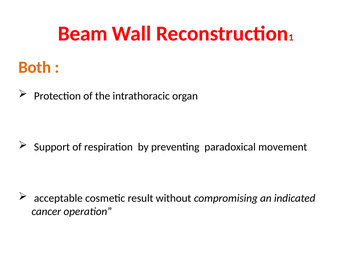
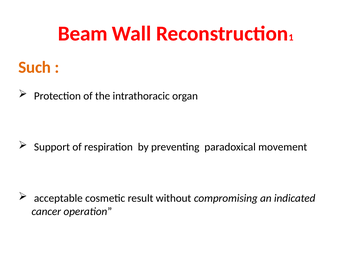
Both: Both -> Such
